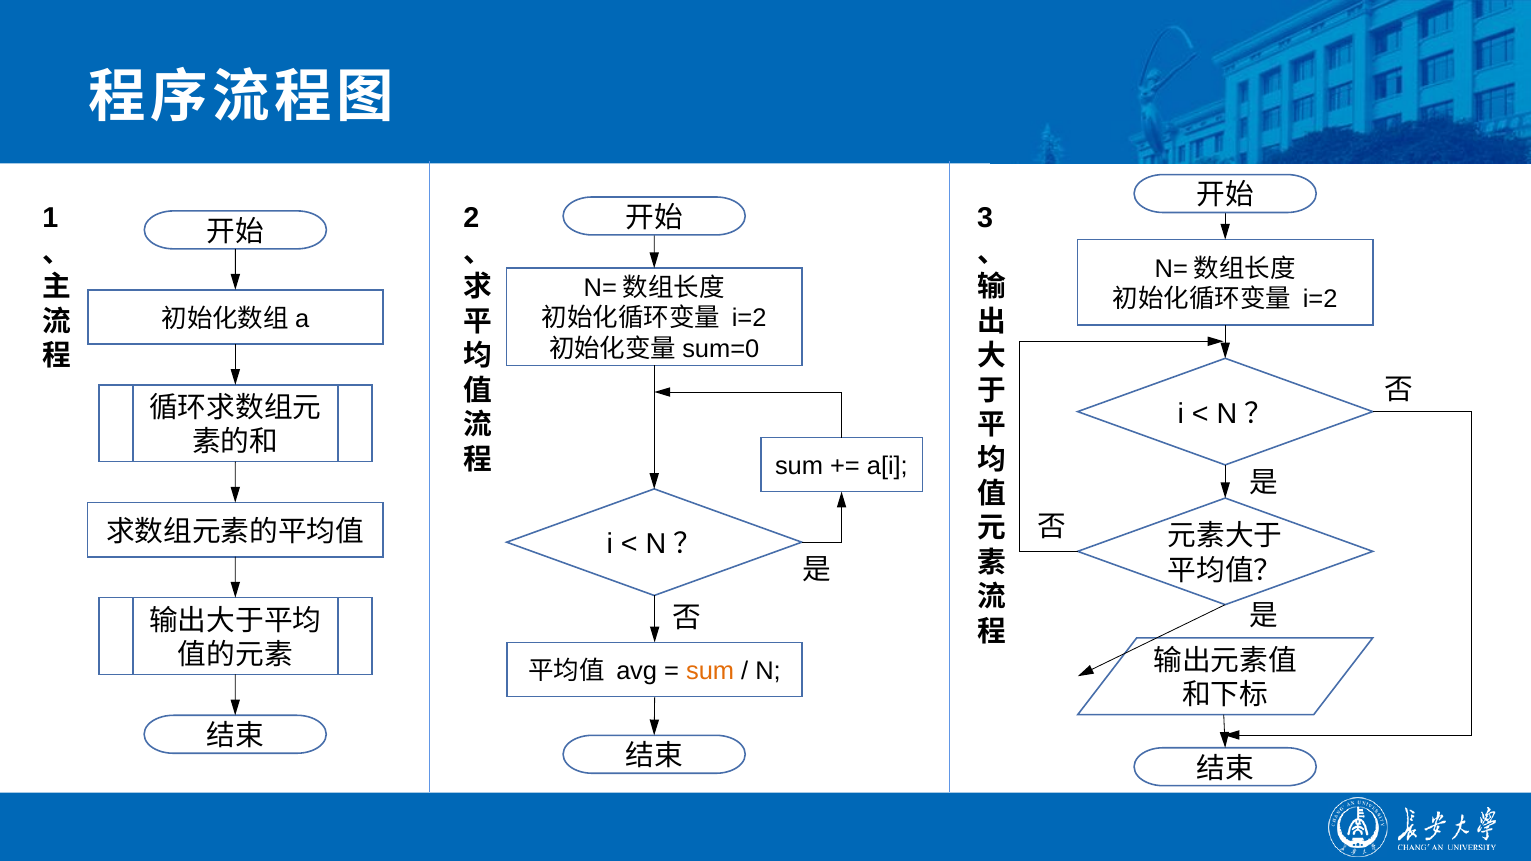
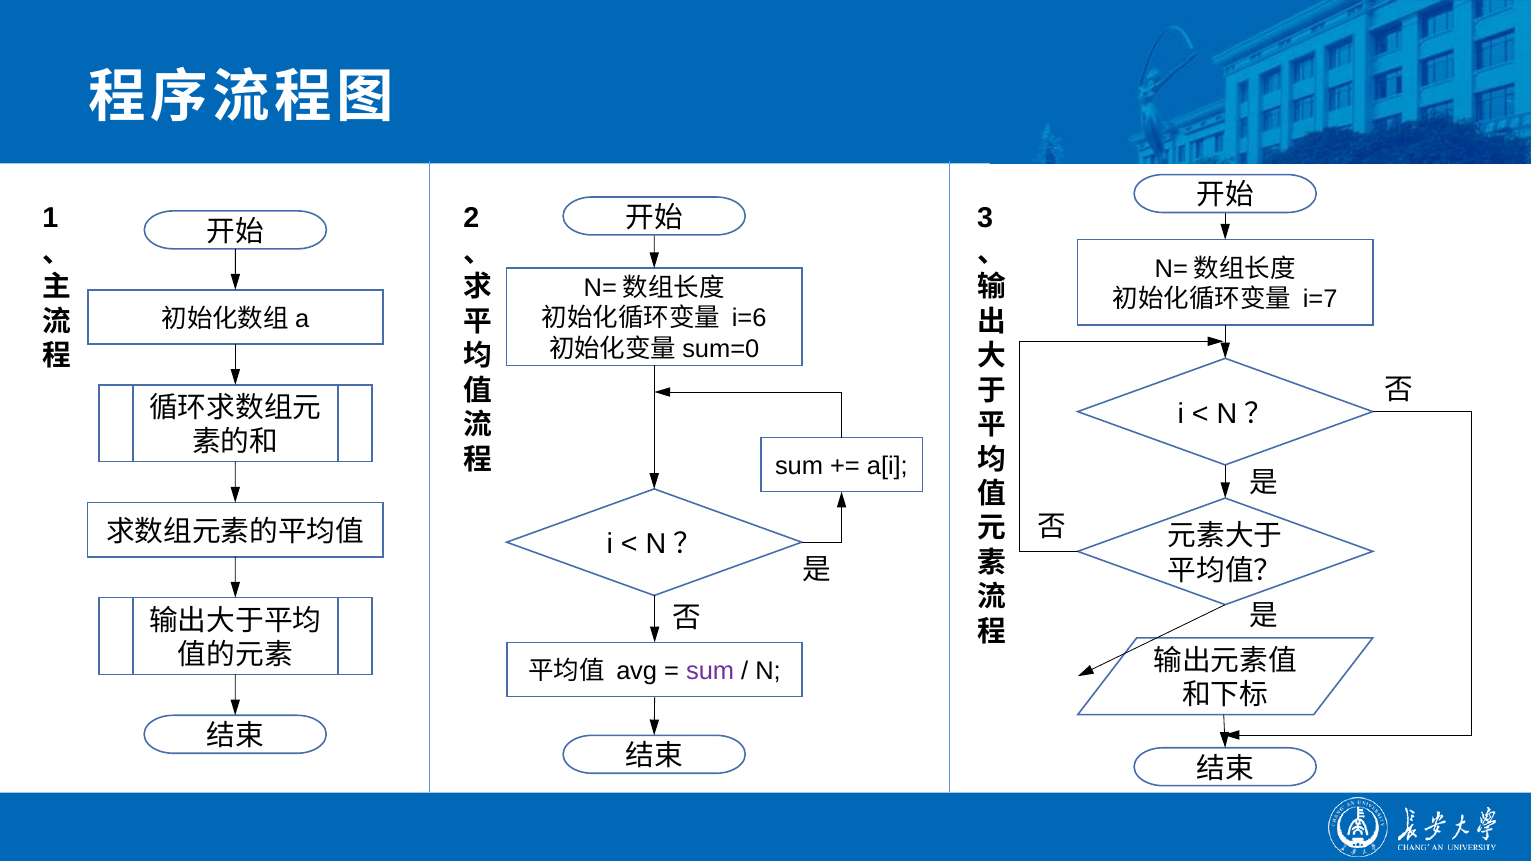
i=2 at (1320, 300): i=2 -> i=7
i=2 at (749, 319): i=2 -> i=6
sum at (710, 671) colour: orange -> purple
